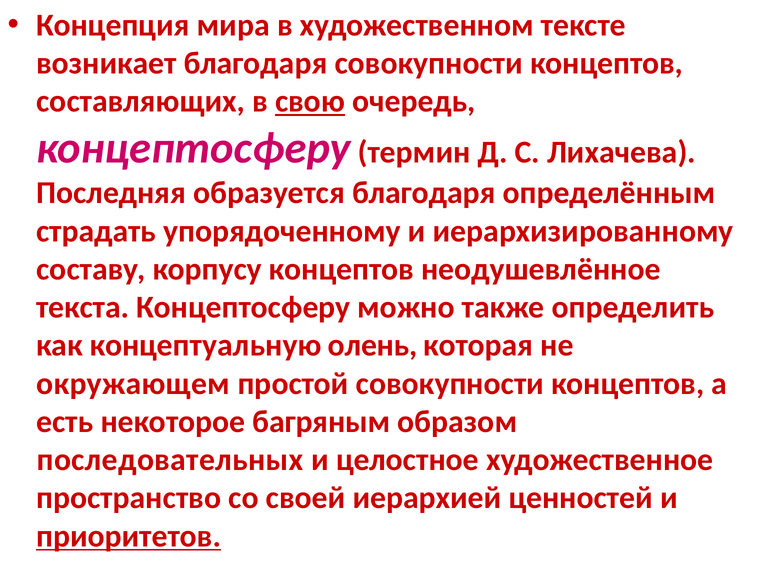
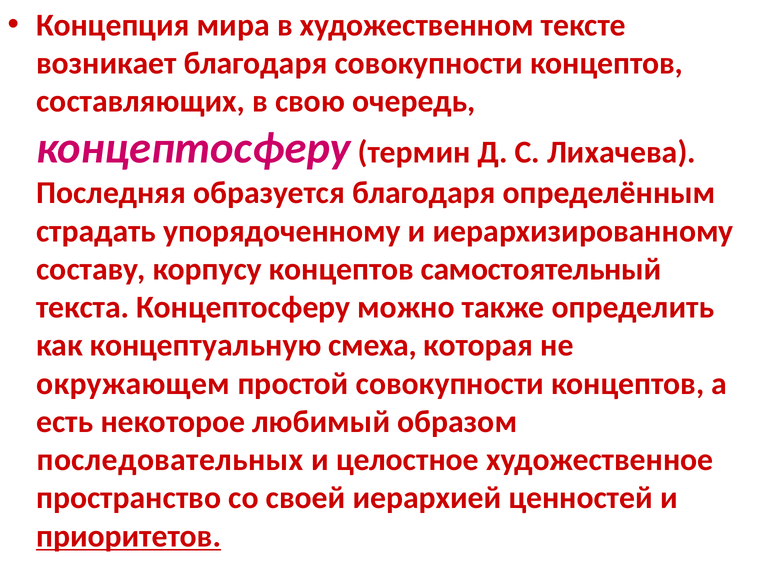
свою underline: present -> none
неодушевлённое: неодушевлённое -> самостоятельный
олень: олень -> смеха
багряным: багряным -> любимый
